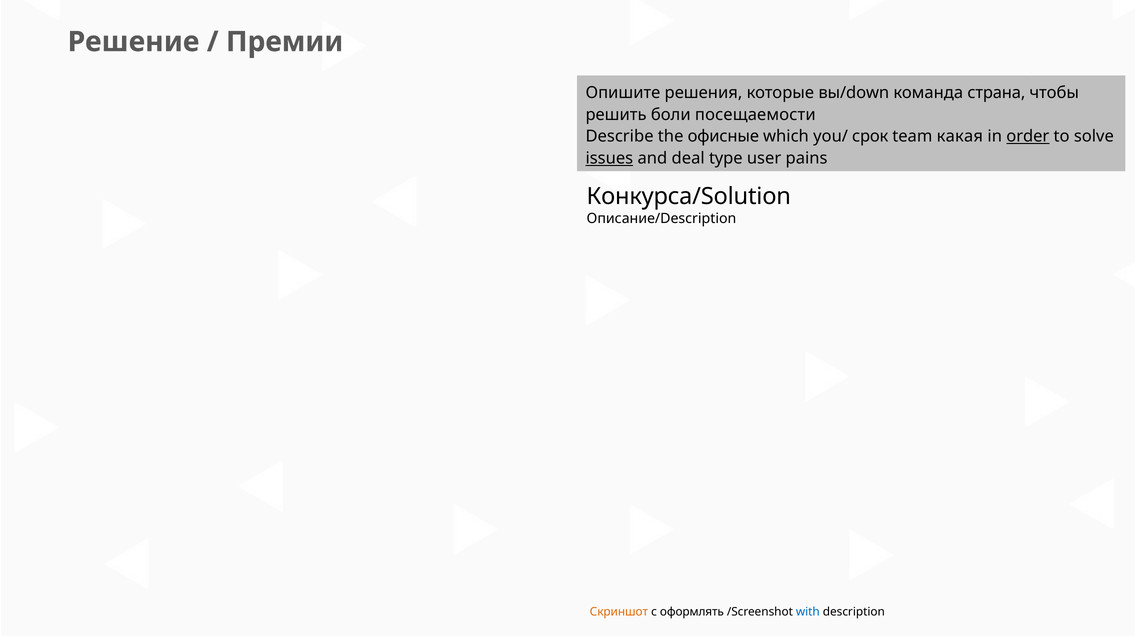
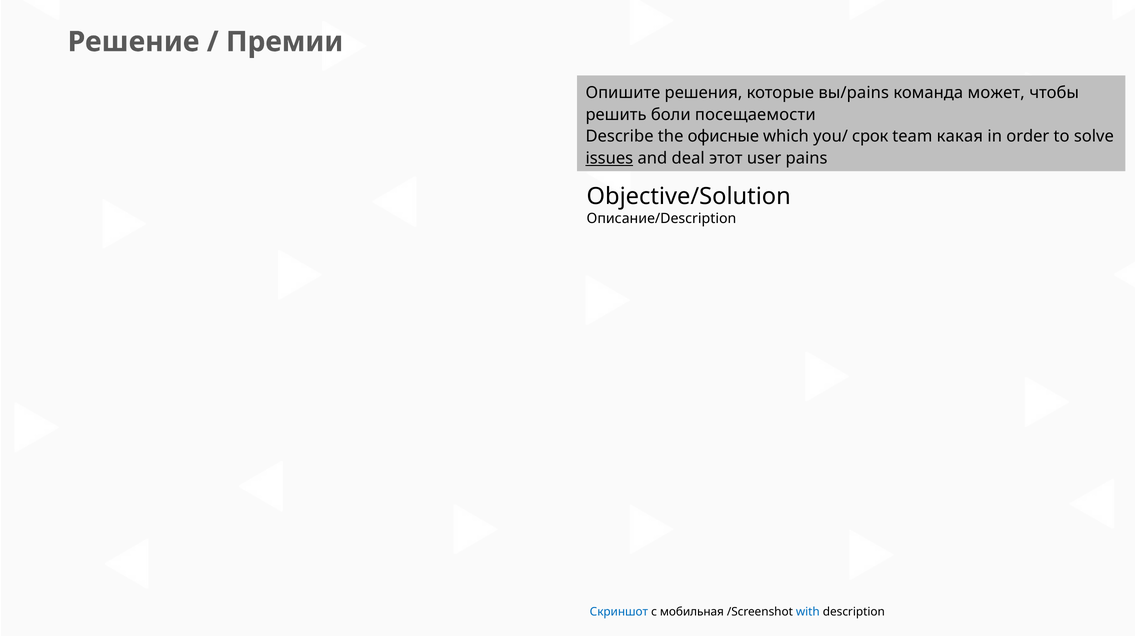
вы/down: вы/down -> вы/pains
страна: страна -> может
order underline: present -> none
type: type -> этот
Конкурса/Solution: Конкурса/Solution -> Objective/Solution
Скриншот colour: orange -> blue
оформлять: оформлять -> мобильная
